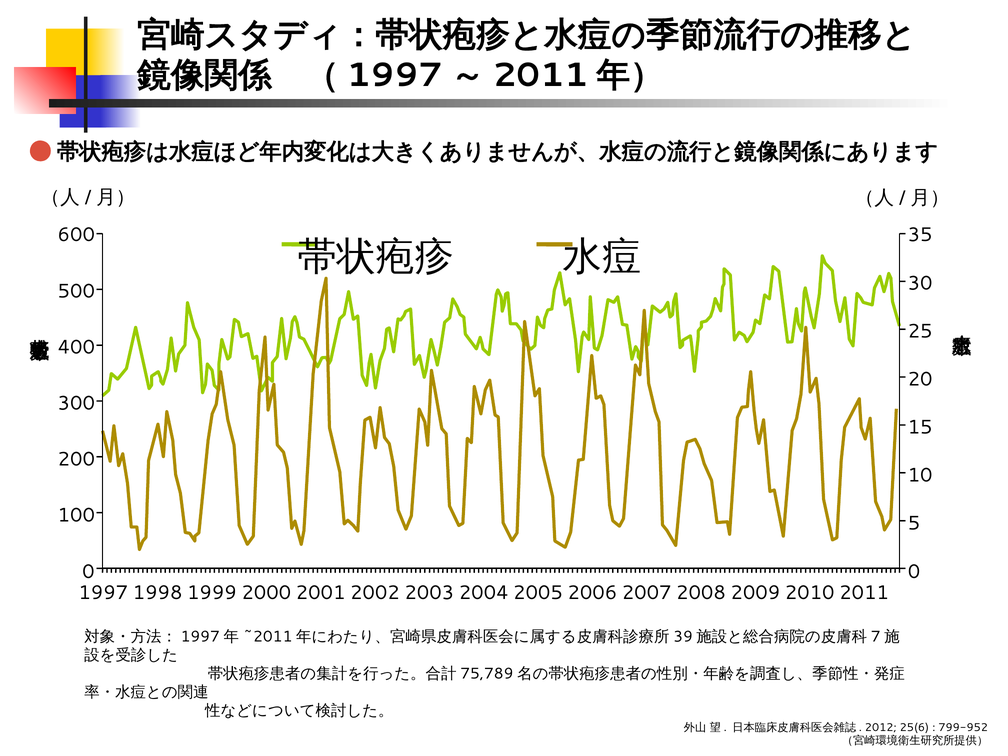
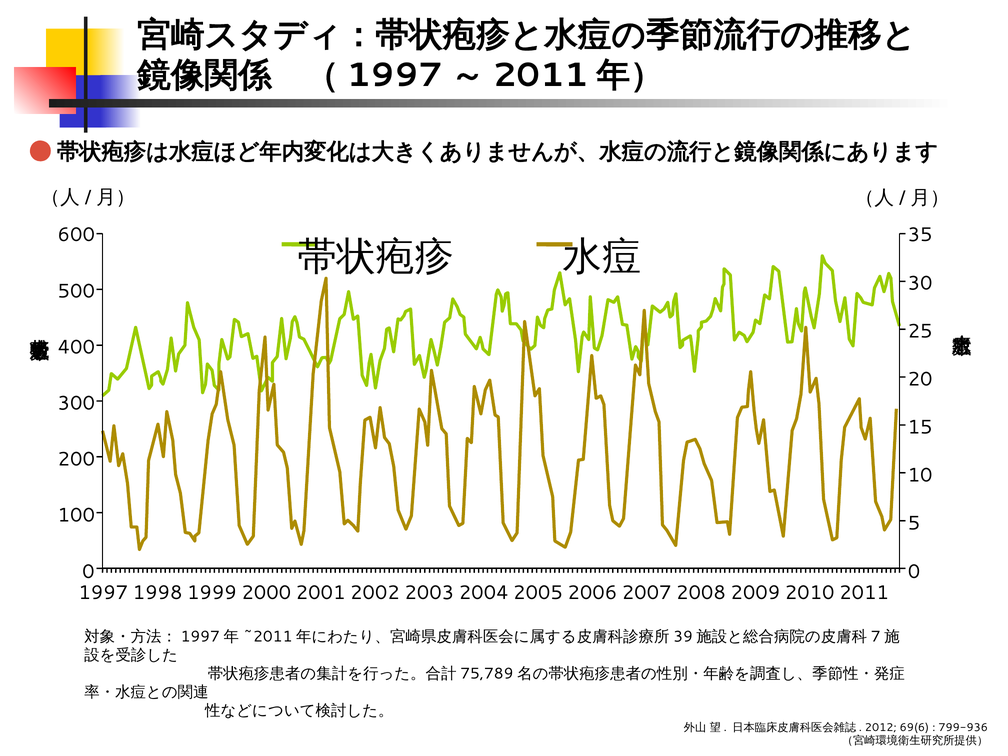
25(6: 25(6 -> 69(6
799-952: 799-952 -> 799-936
